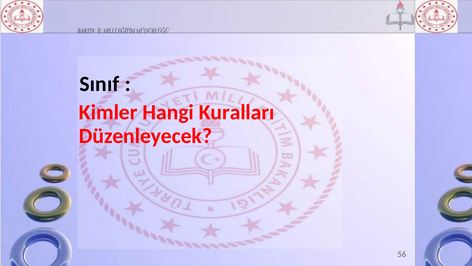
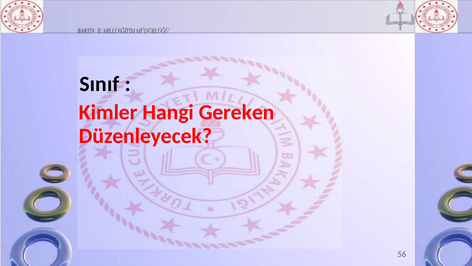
Kuralları: Kuralları -> Gereken
